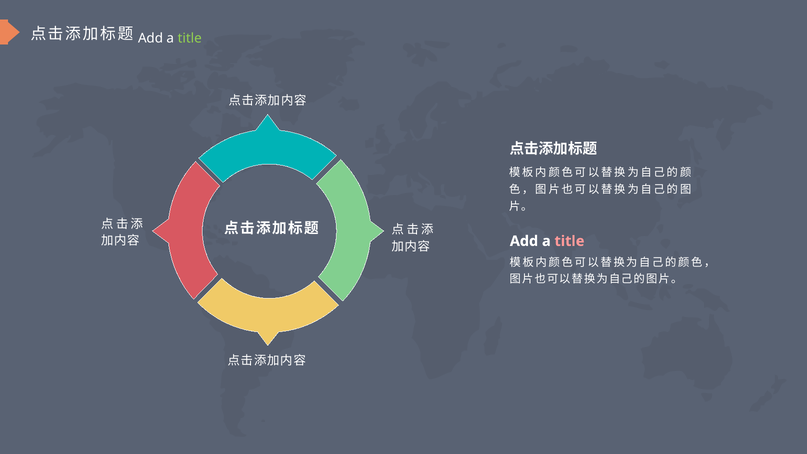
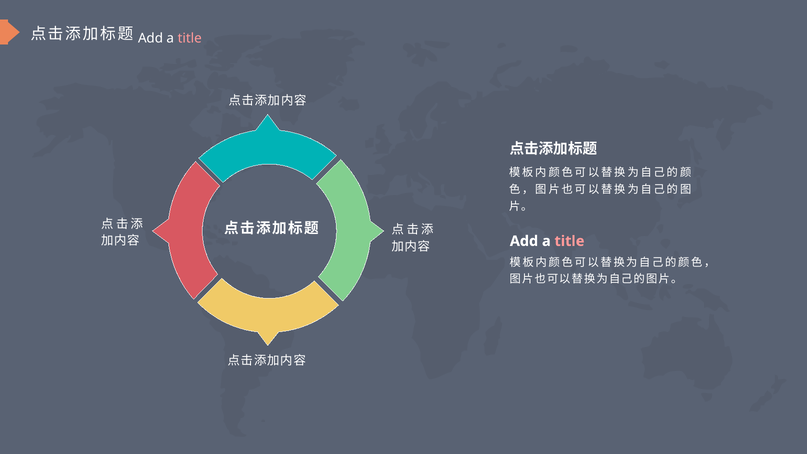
title at (190, 38) colour: light green -> pink
